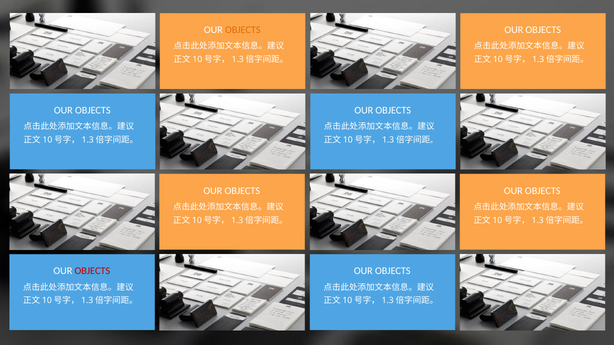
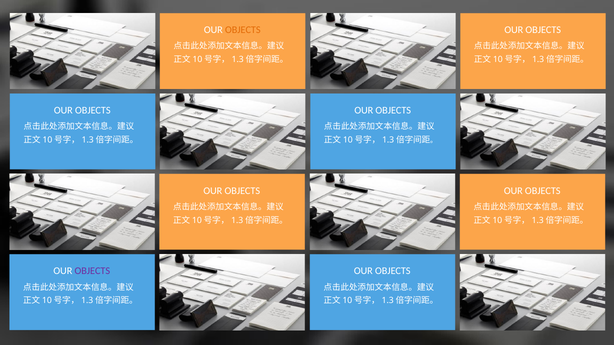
OBJECTS at (92, 271) colour: red -> purple
